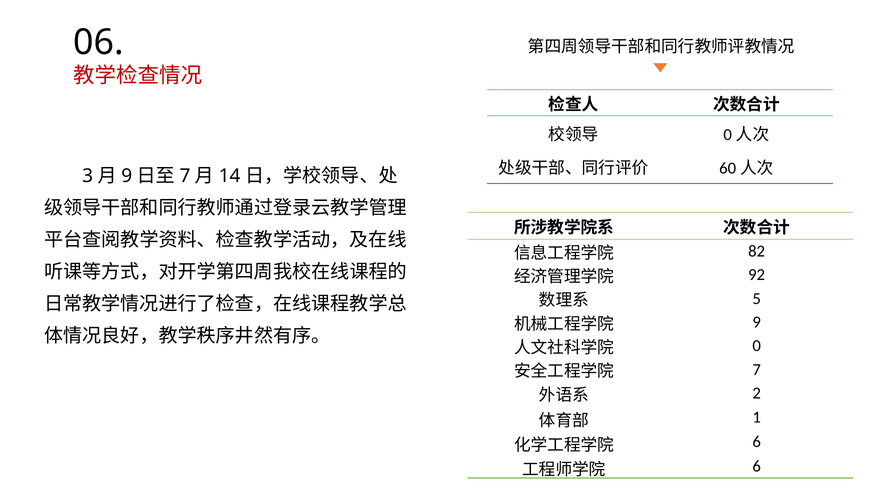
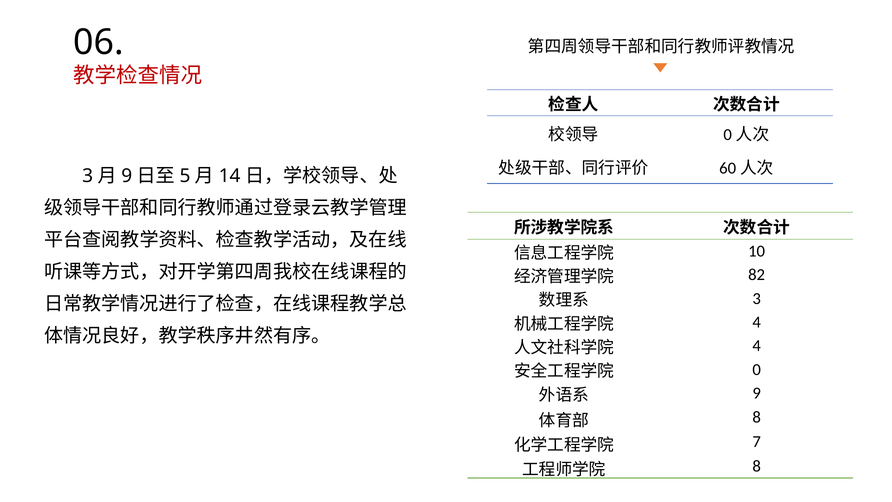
7 at (185, 176): 7 -> 5
82: 82 -> 10
92: 92 -> 82
5 at (757, 298): 5 -> 3
9 at (757, 322): 9 -> 4
0 at (757, 346): 0 -> 4
7 at (757, 369): 7 -> 0
2 at (757, 393): 2 -> 9
1 at (757, 417): 1 -> 8
6 at (757, 442): 6 -> 7
6 at (757, 466): 6 -> 8
